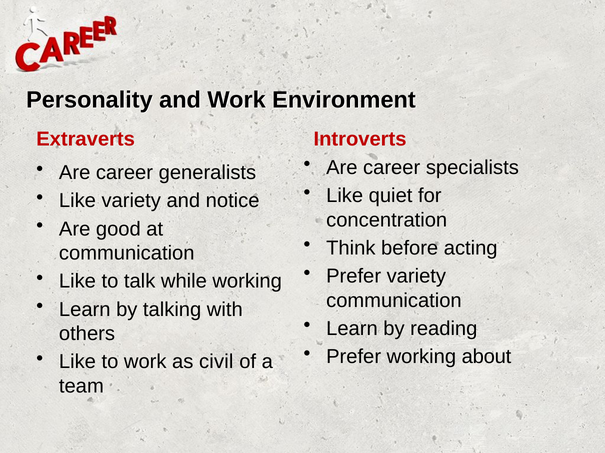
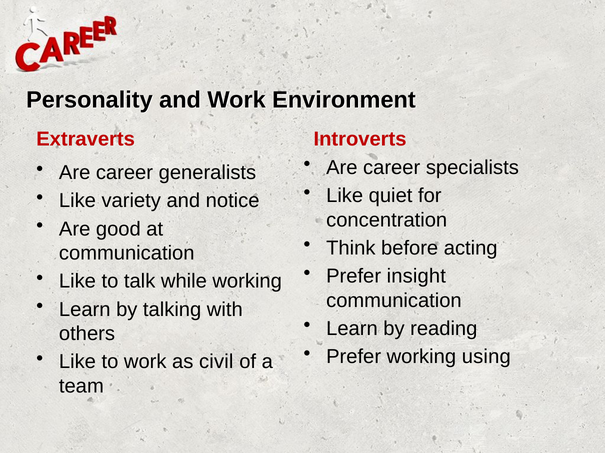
Prefer variety: variety -> insight
about: about -> using
